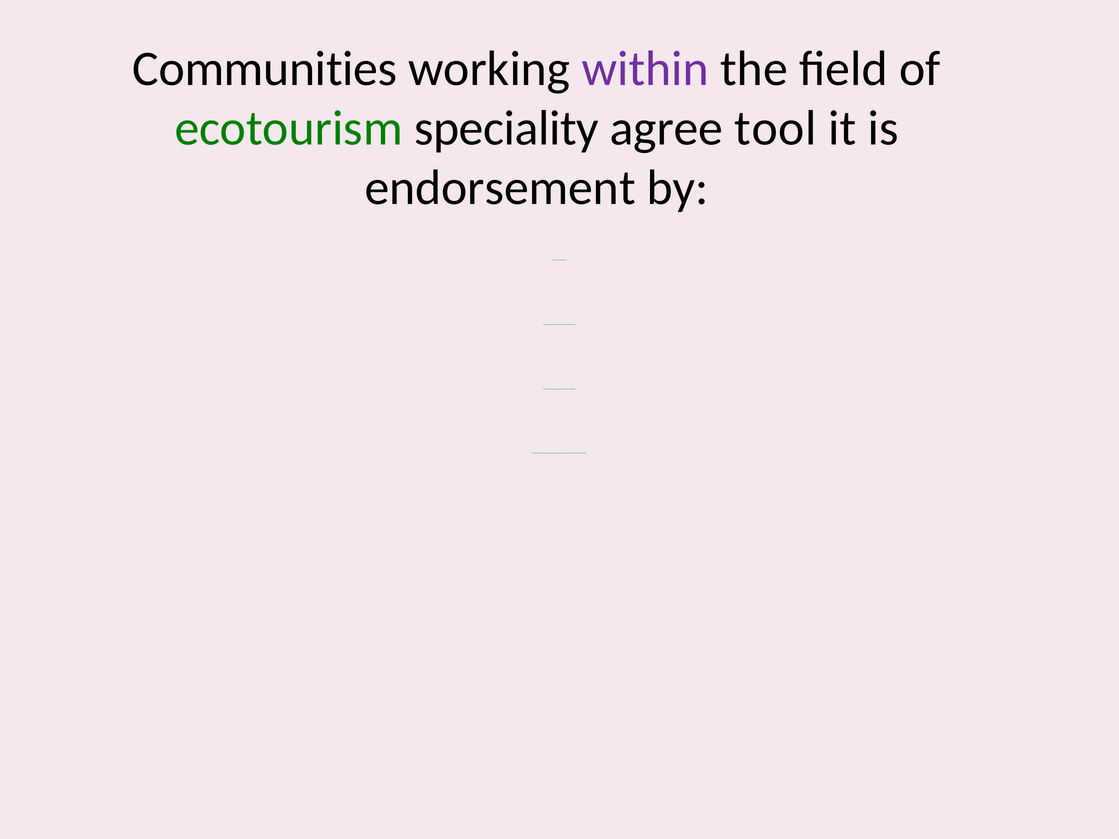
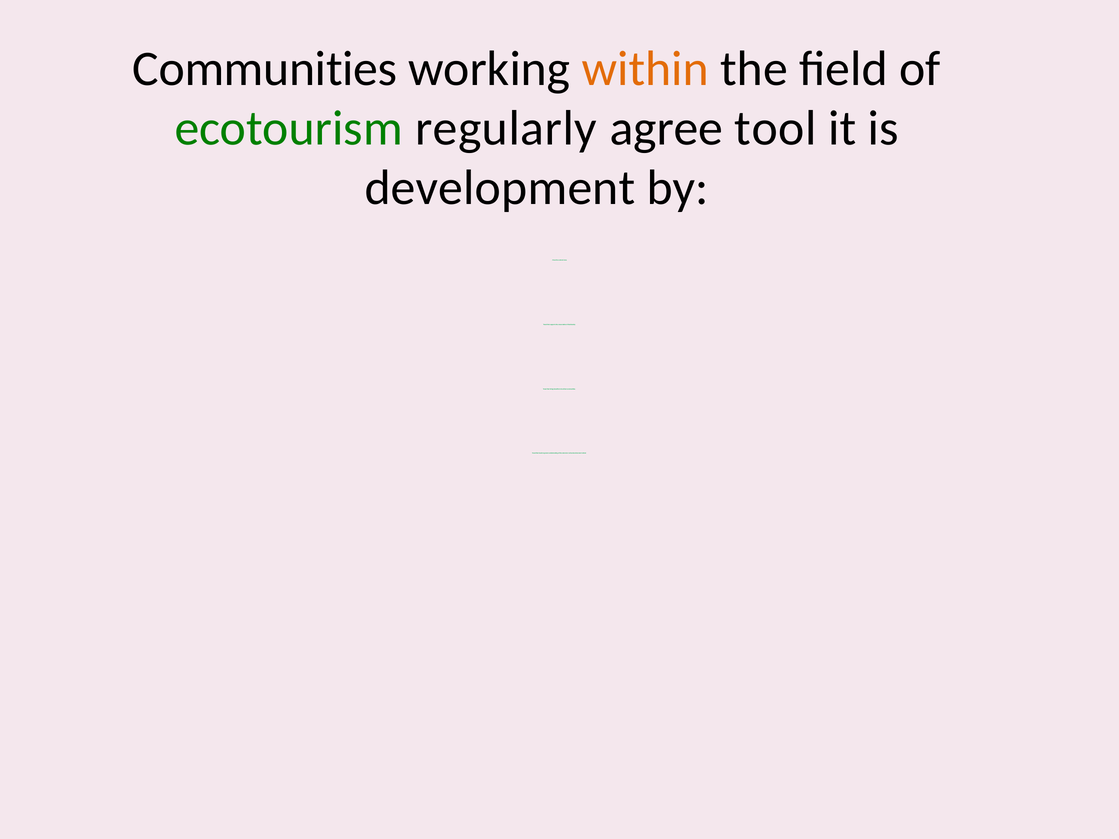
within colour: purple -> orange
speciality: speciality -> regularly
endorsement: endorsement -> development
